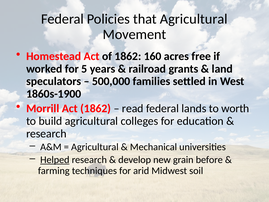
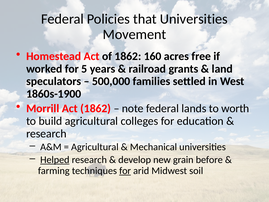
that Agricultural: Agricultural -> Universities
read: read -> note
for at (125, 171) underline: none -> present
